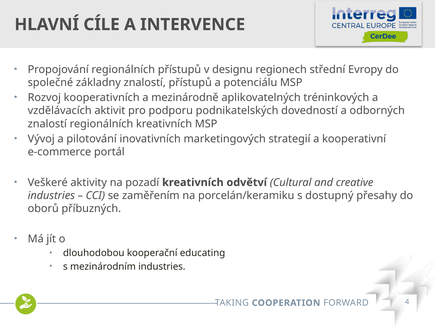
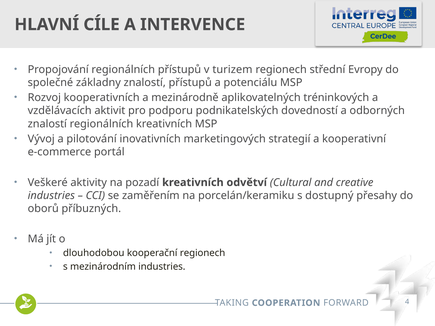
designu: designu -> turizem
kooperační educating: educating -> regionech
